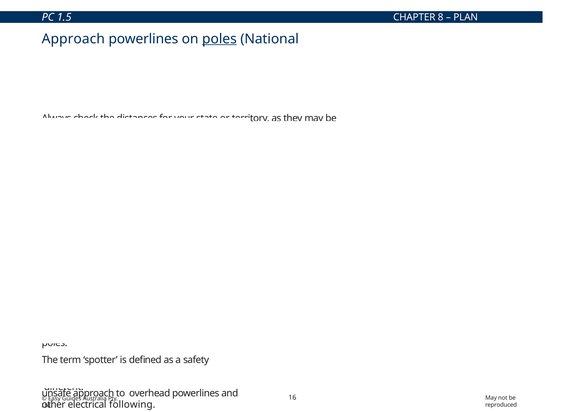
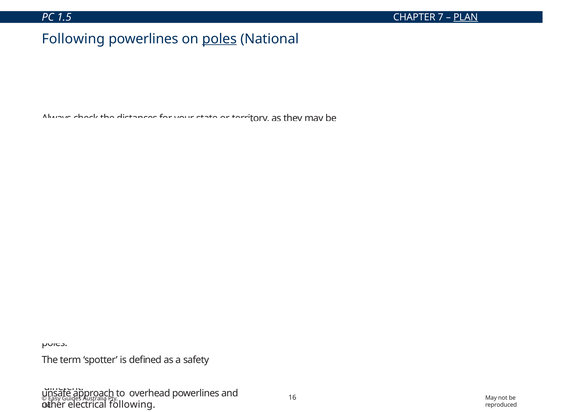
8: 8 -> 7
PLAN underline: none -> present
Approach at (73, 39): Approach -> Following
